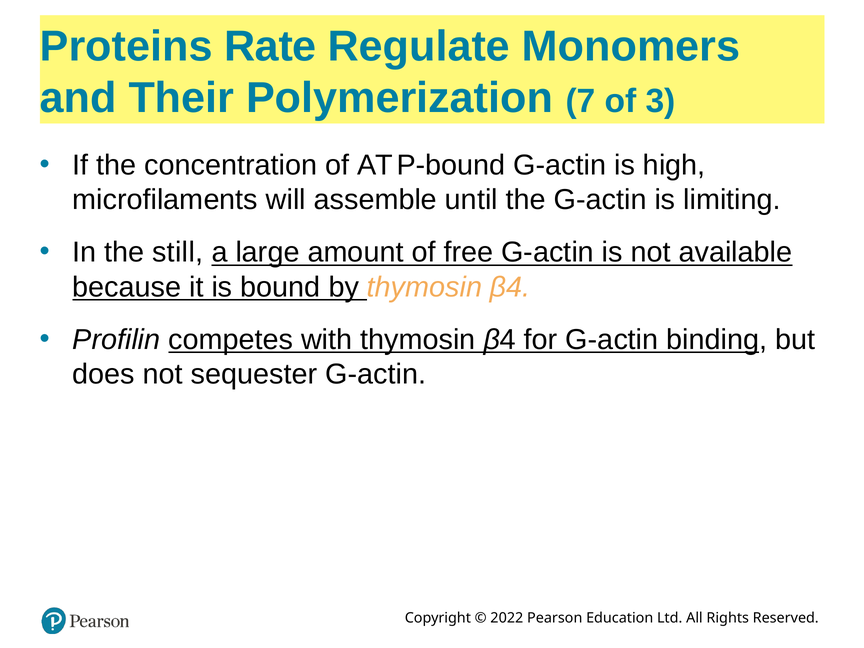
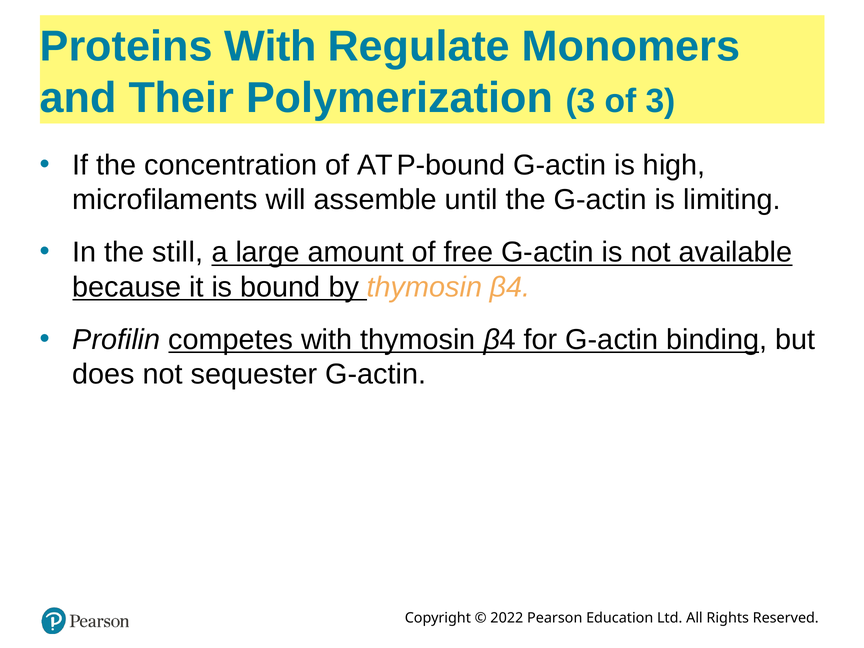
Proteins Rate: Rate -> With
Polymerization 7: 7 -> 3
